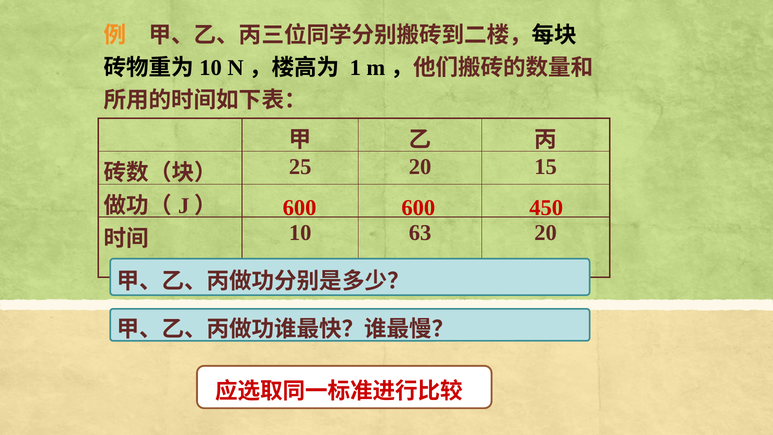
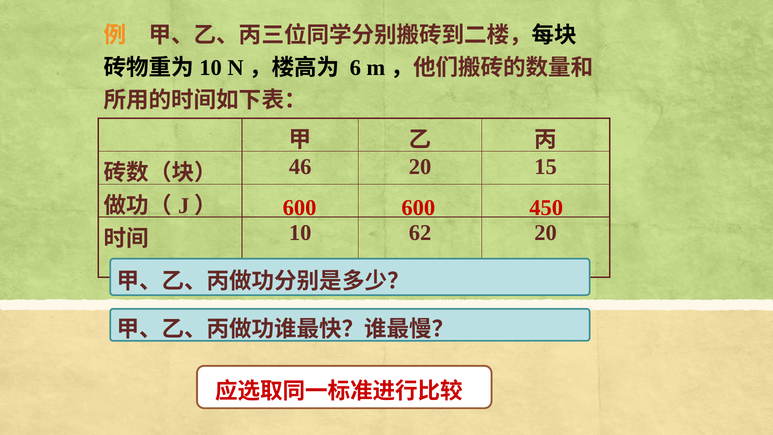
1: 1 -> 6
25: 25 -> 46
63: 63 -> 62
